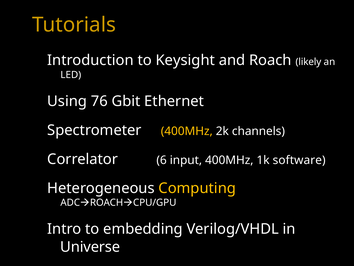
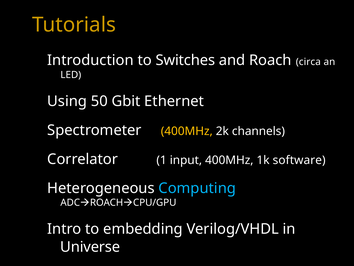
Keysight: Keysight -> Switches
likely: likely -> circa
76: 76 -> 50
6: 6 -> 1
Computing colour: yellow -> light blue
